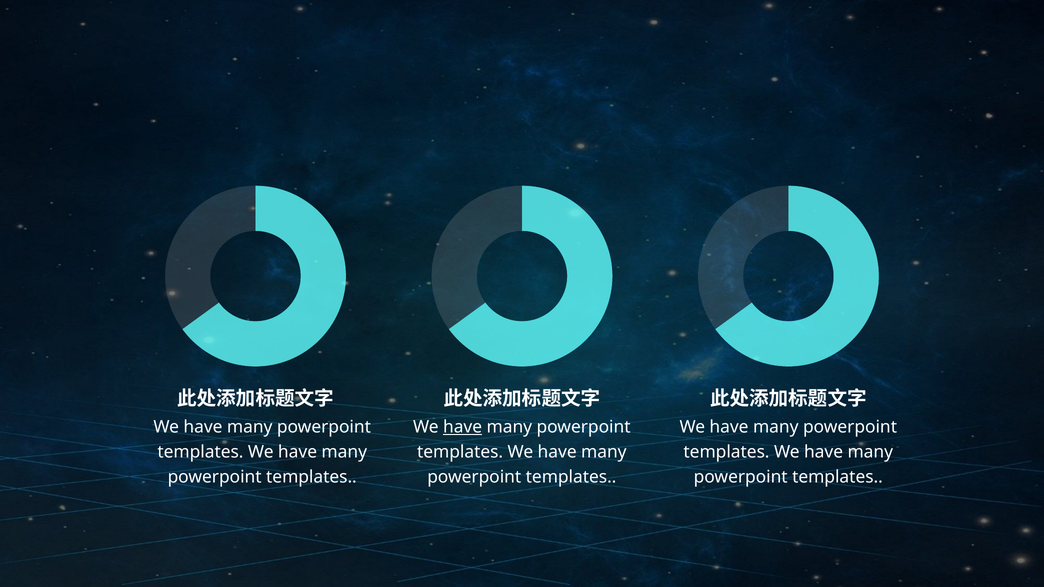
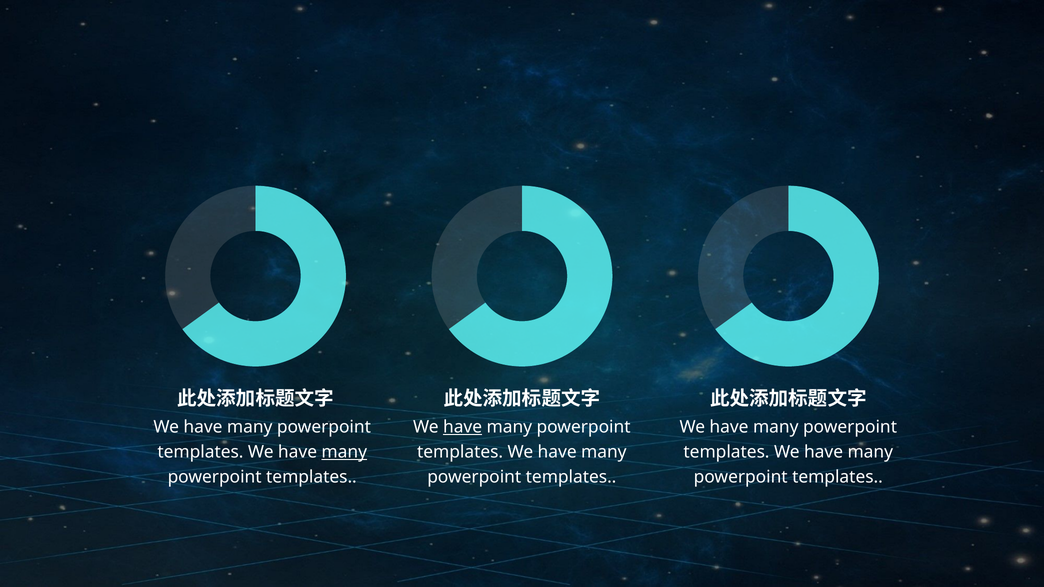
many at (344, 452) underline: none -> present
